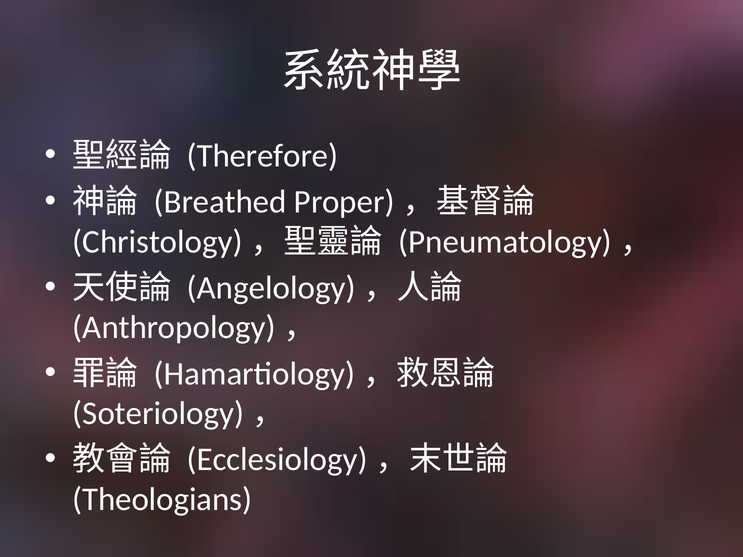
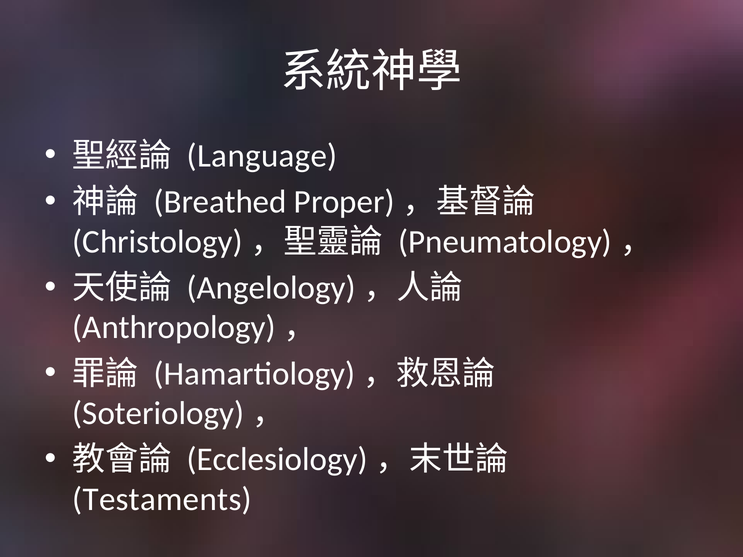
Therefore: Therefore -> Language
Theologians: Theologians -> Testaments
